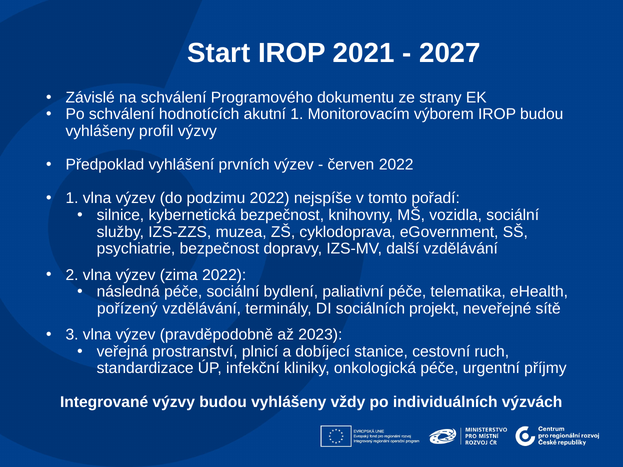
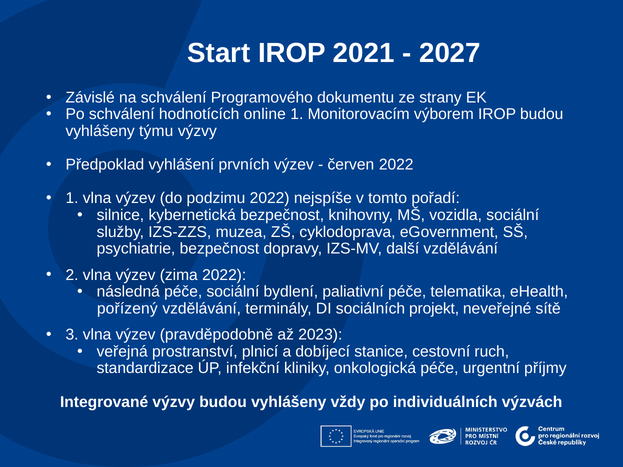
akutní: akutní -> online
profil: profil -> týmu
